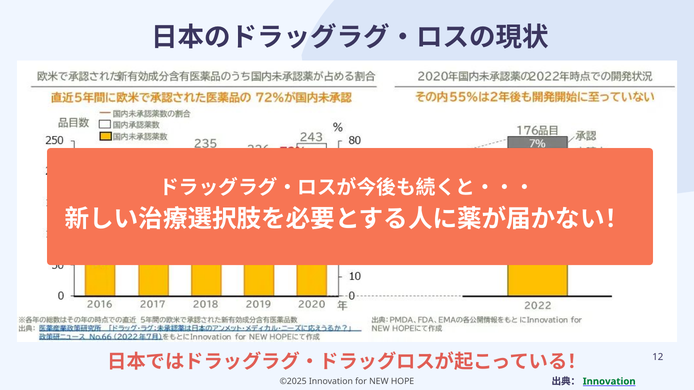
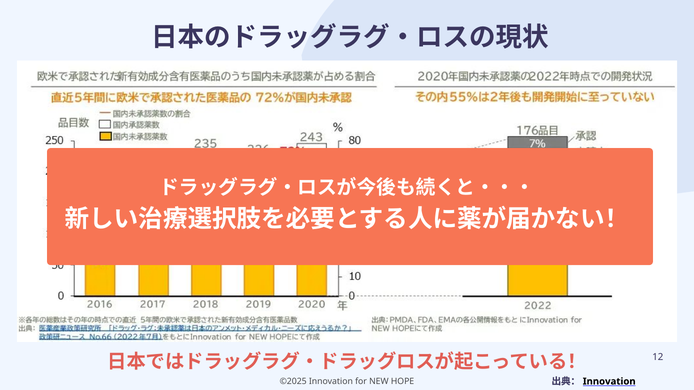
Innovation at (609, 382) colour: green -> black
